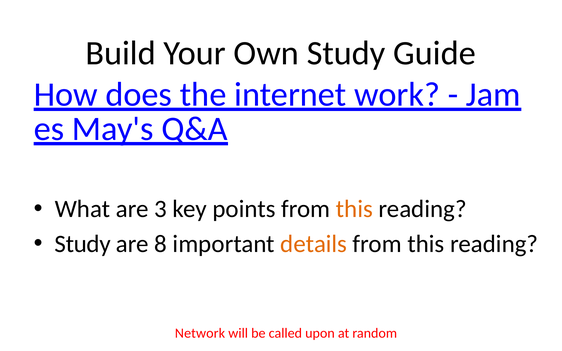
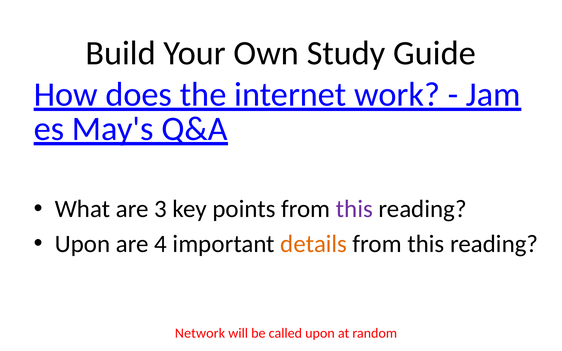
this at (354, 209) colour: orange -> purple
Study at (83, 244): Study -> Upon
8: 8 -> 4
